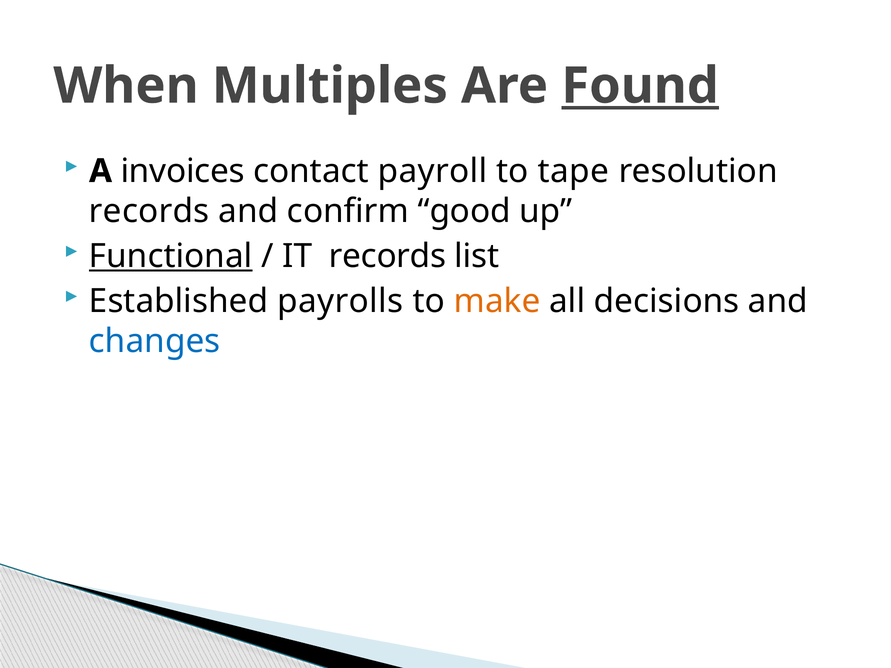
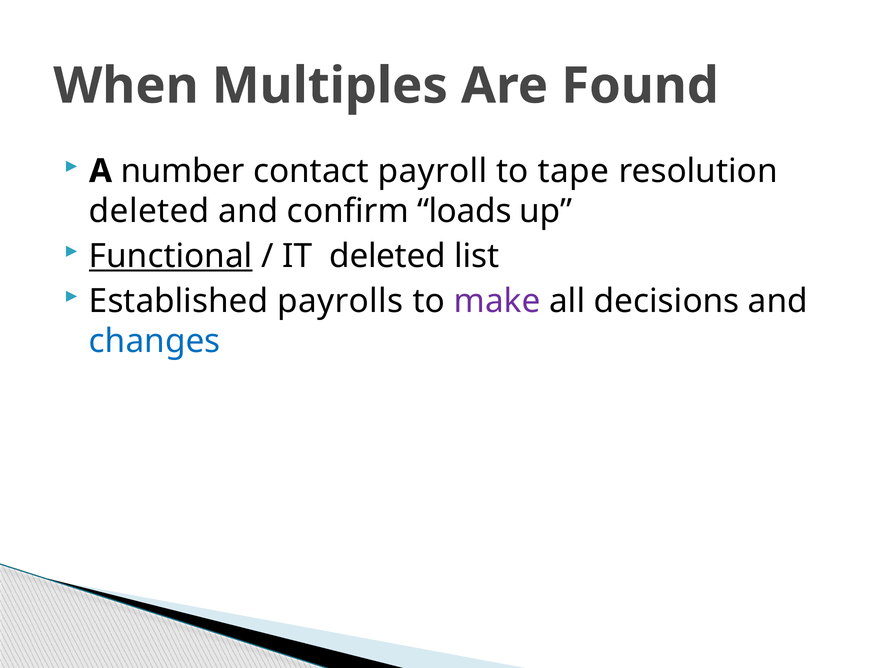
Found underline: present -> none
invoices: invoices -> number
records at (149, 211): records -> deleted
good: good -> loads
IT records: records -> deleted
make colour: orange -> purple
